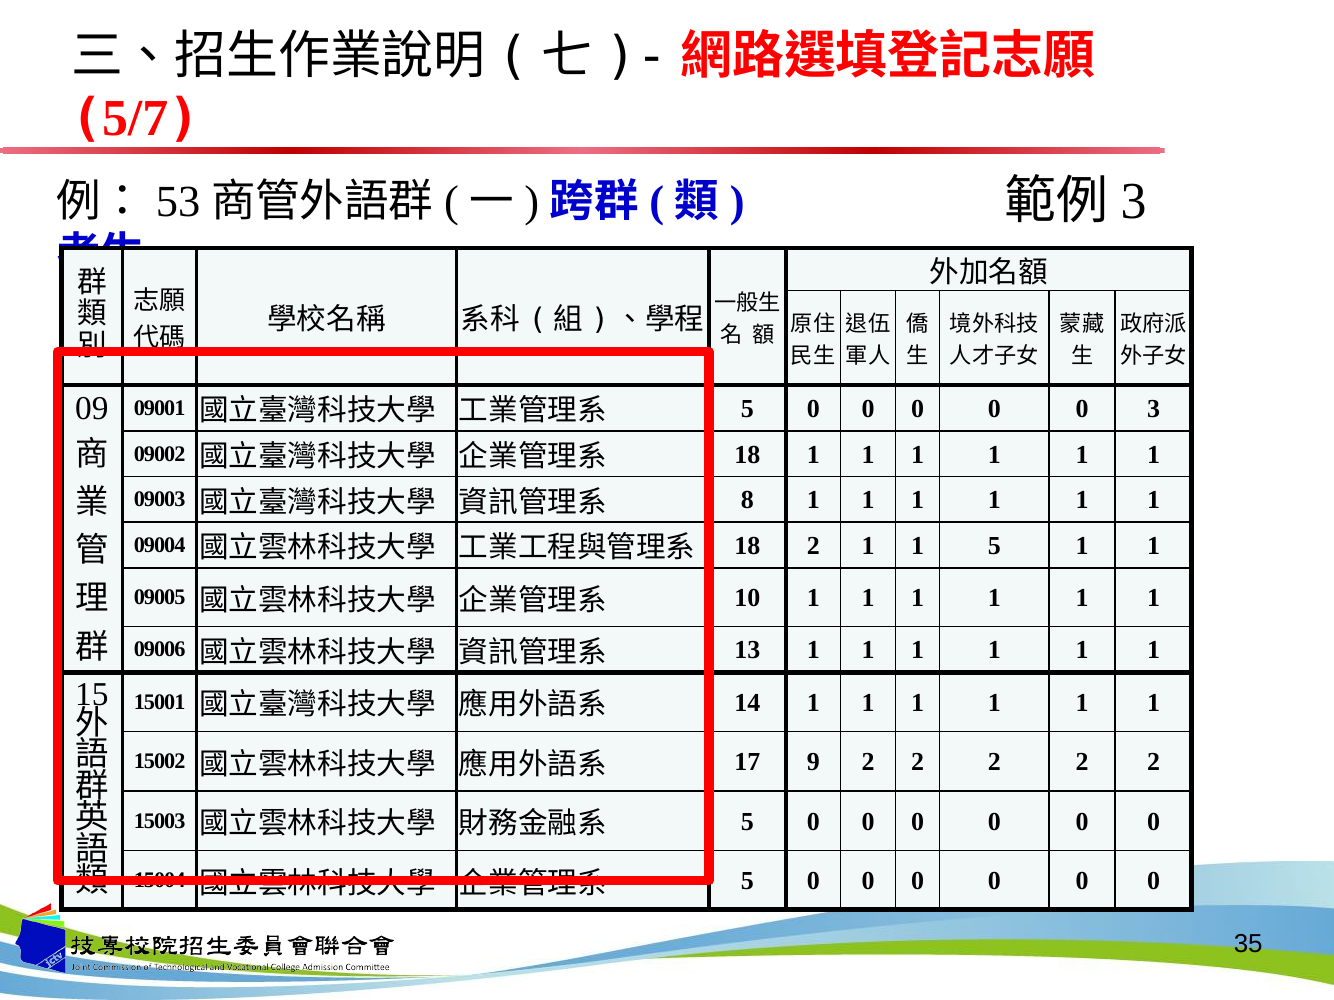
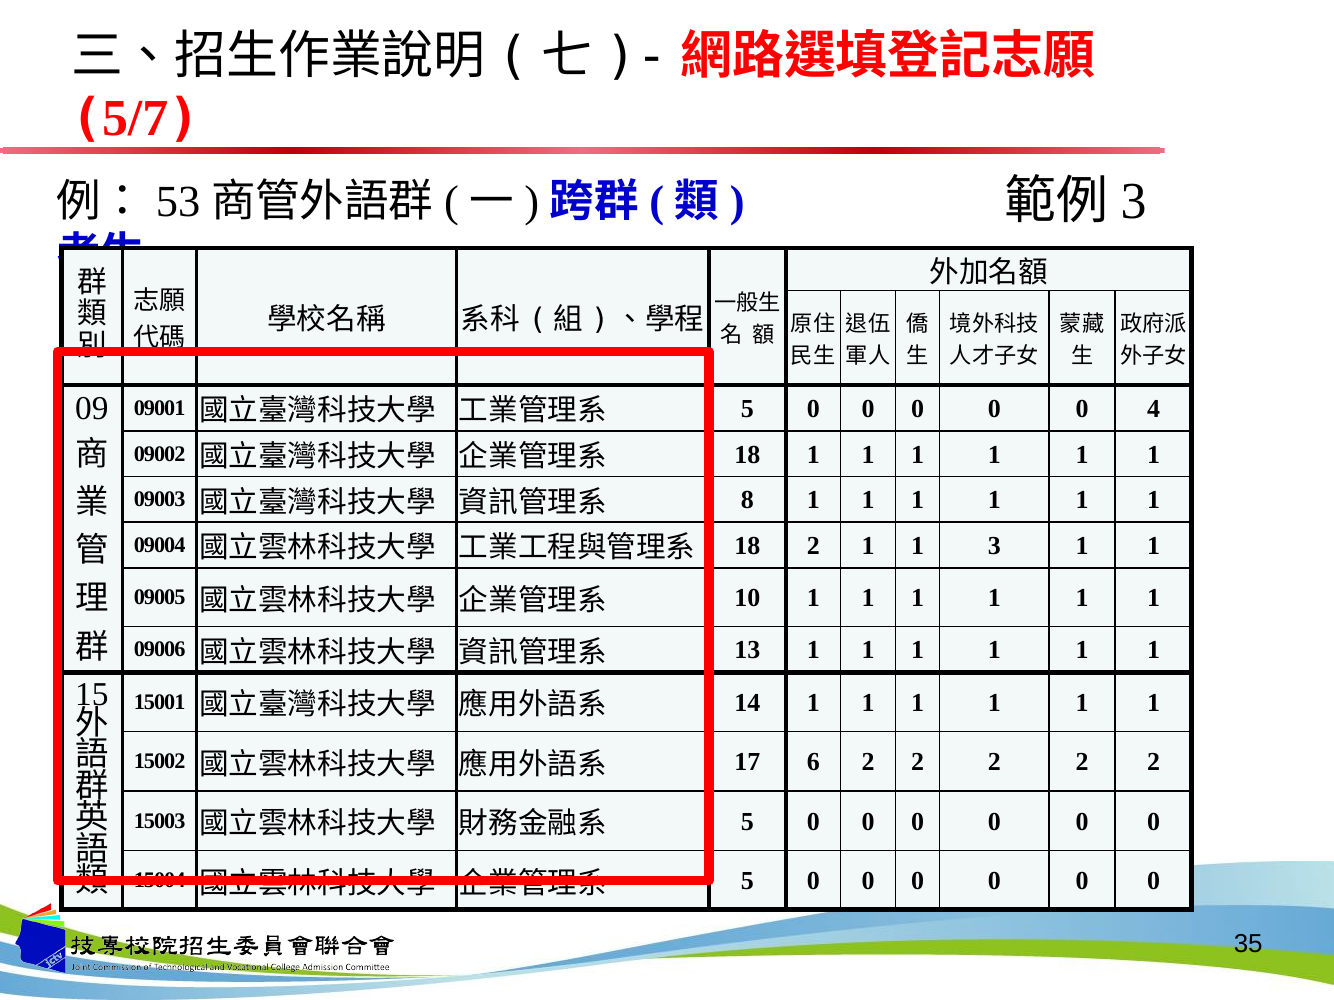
0 3: 3 -> 4
1 5: 5 -> 3
9: 9 -> 6
